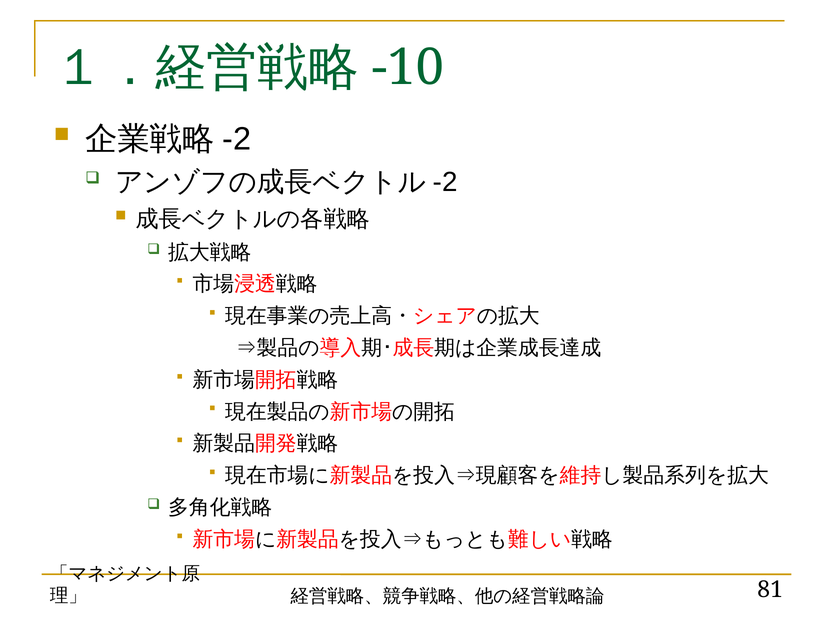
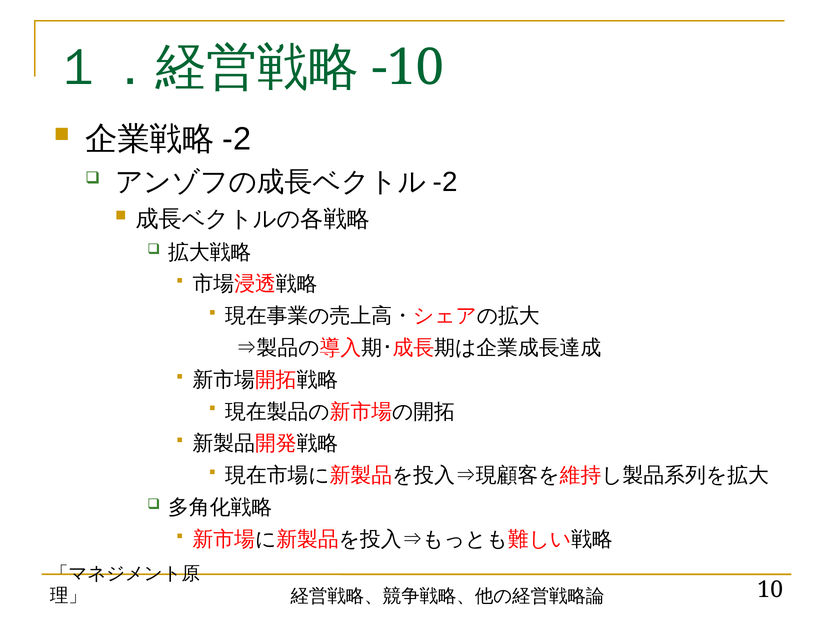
81: 81 -> 10
